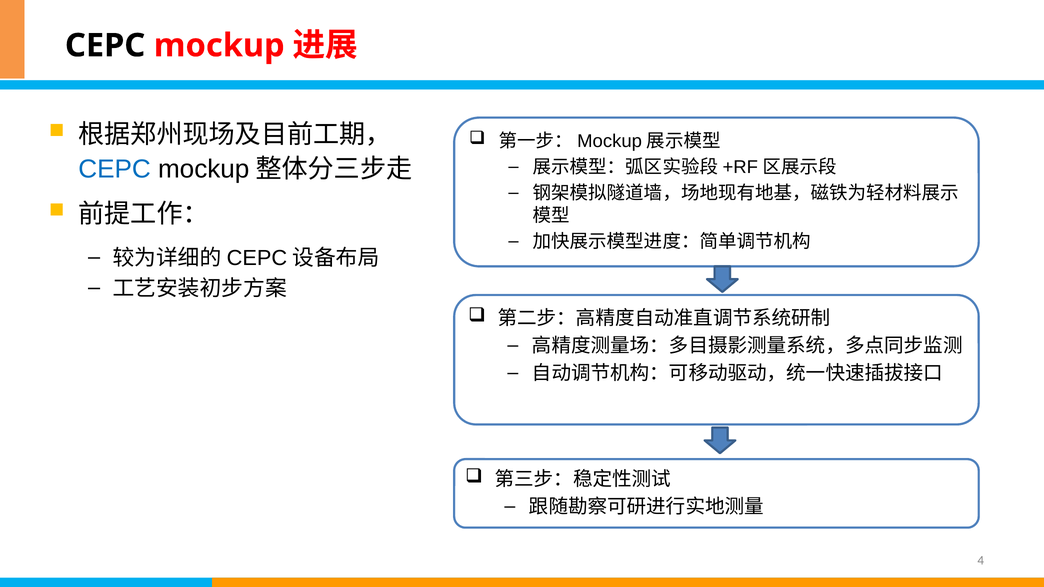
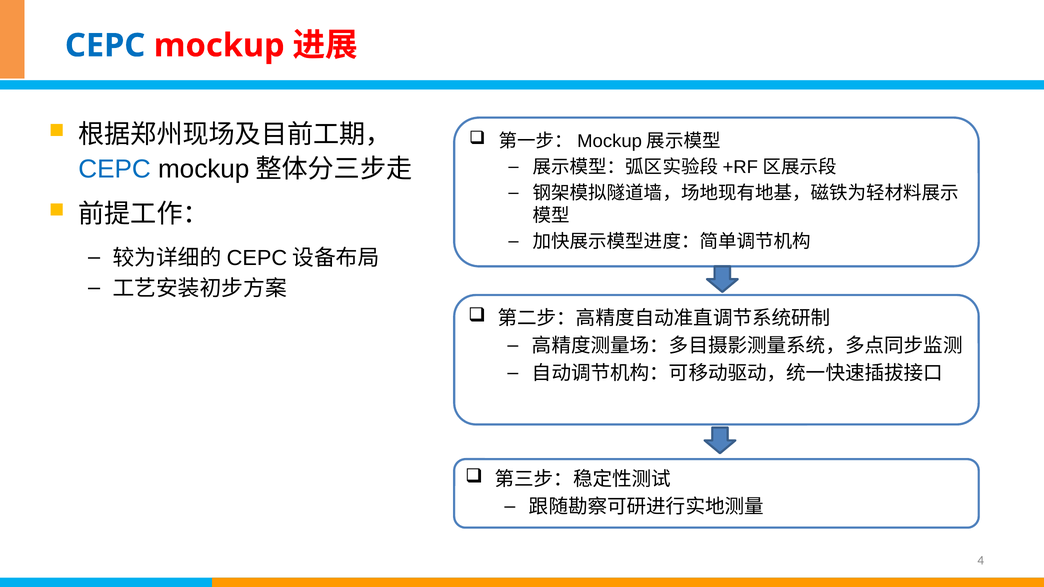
CEPC at (105, 46) colour: black -> blue
